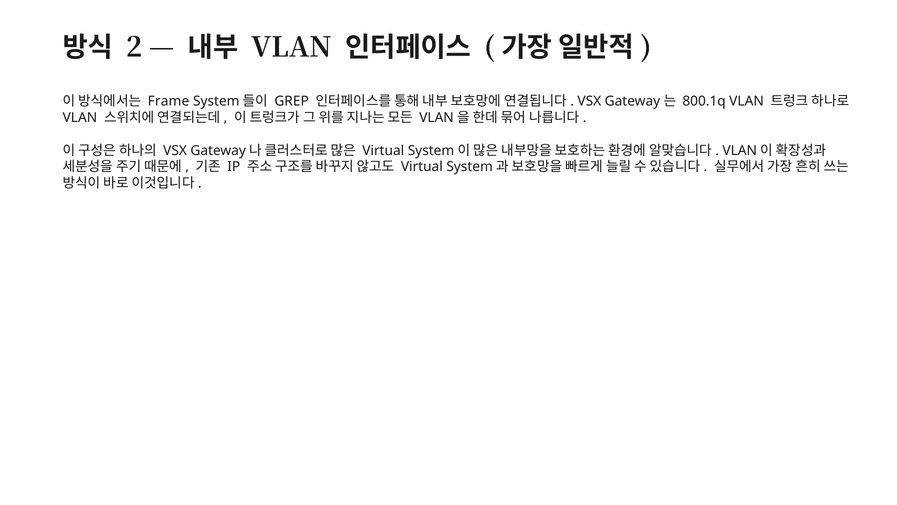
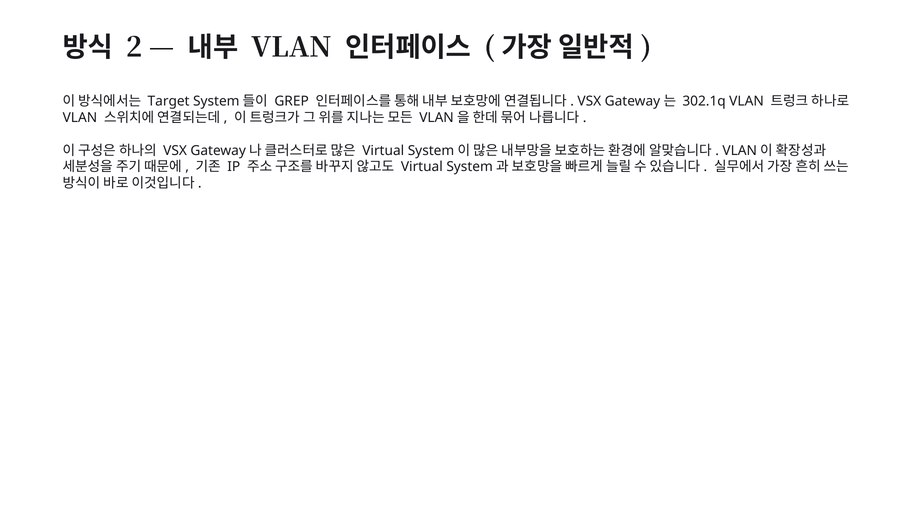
Frame: Frame -> Target
800.1q: 800.1q -> 302.1q
